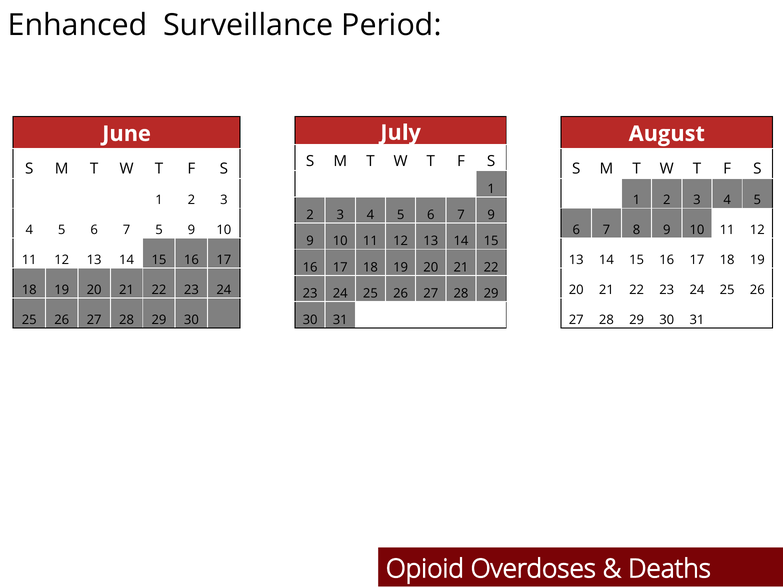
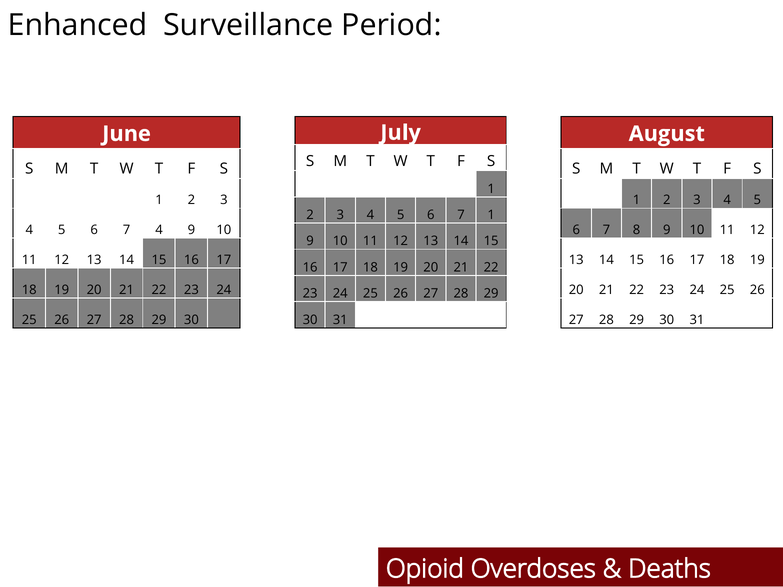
7 9: 9 -> 1
7 5: 5 -> 4
